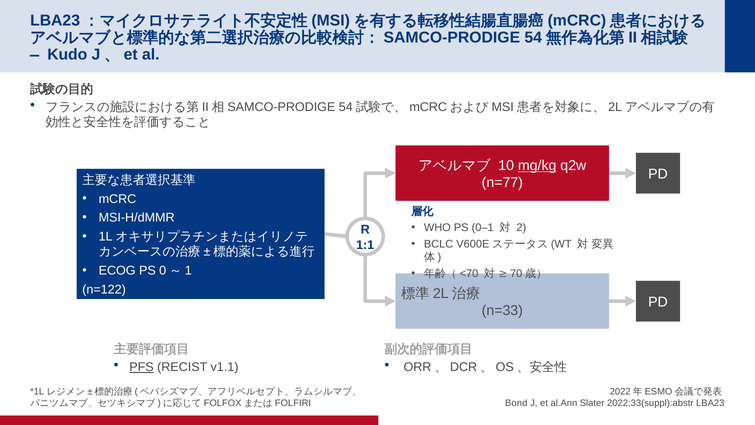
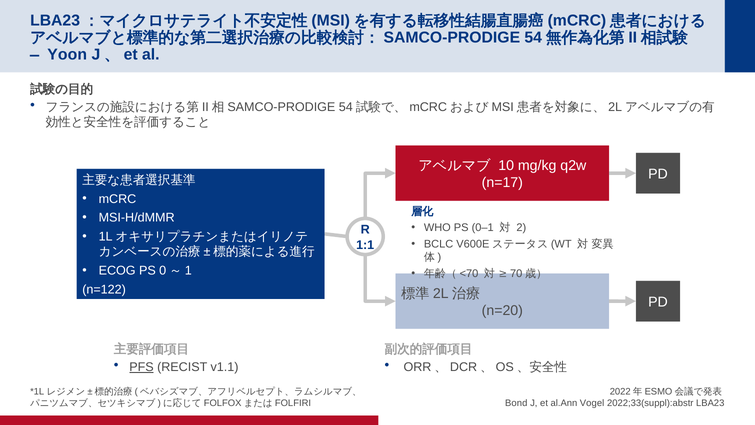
Kudo: Kudo -> Yoon
mg/kg underline: present -> none
n=77: n=77 -> n=17
n=33: n=33 -> n=20
Slater: Slater -> Vogel
